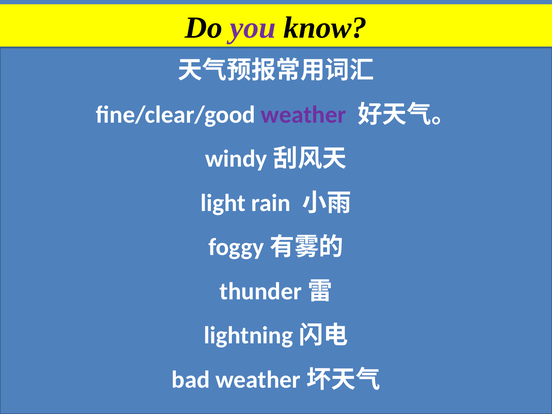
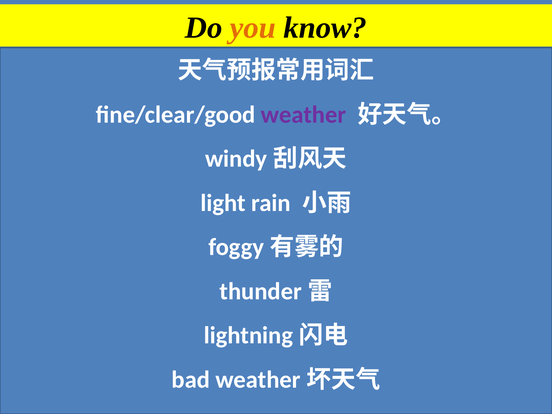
you colour: purple -> orange
